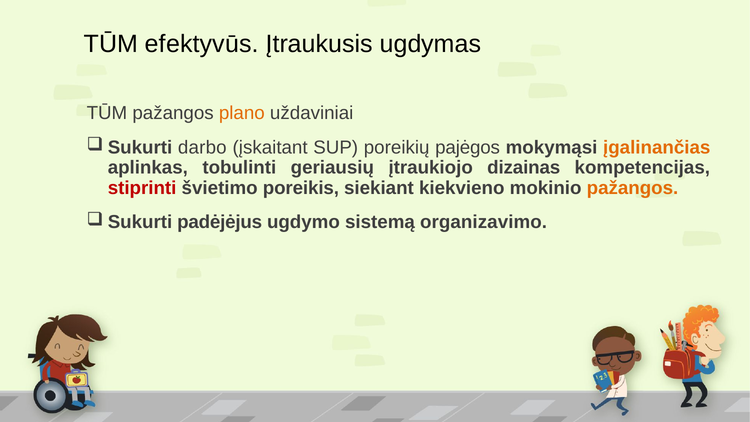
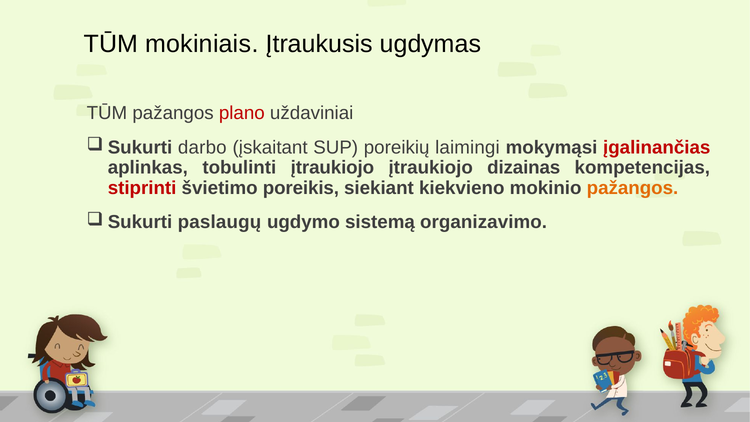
efektyvūs: efektyvūs -> mokiniais
plano colour: orange -> red
pajėgos: pajėgos -> laimingi
įgalinančias colour: orange -> red
tobulinti geriausių: geriausių -> įtraukiojo
padėjėjus: padėjėjus -> paslaugų
